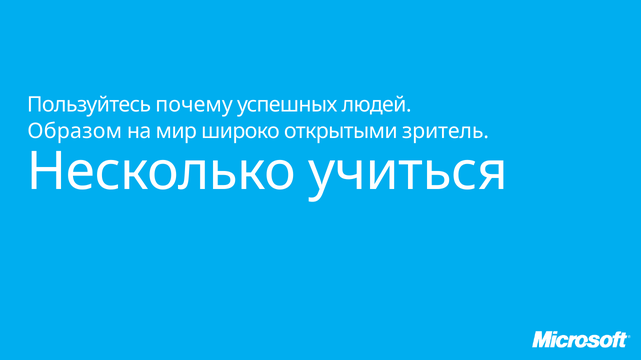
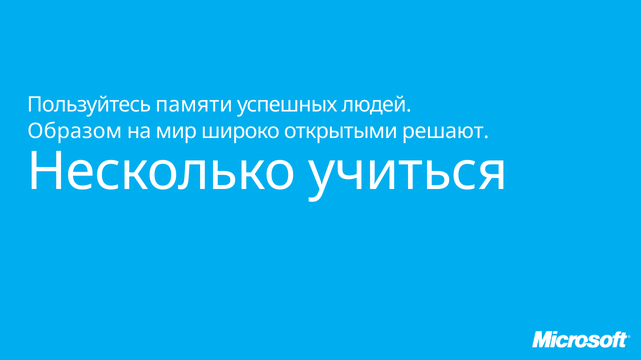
почему: почему -> памяти
зритель: зритель -> решают
